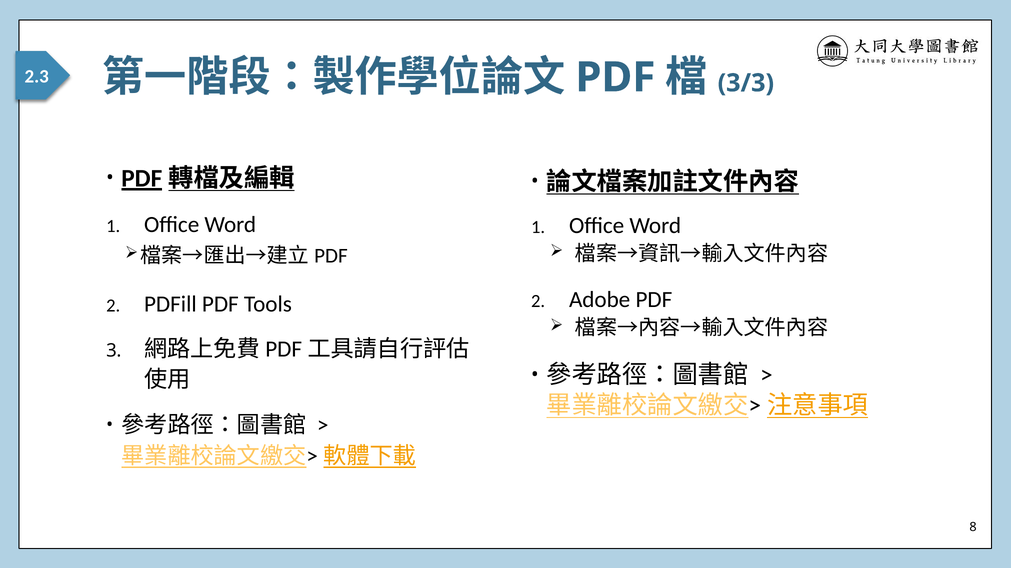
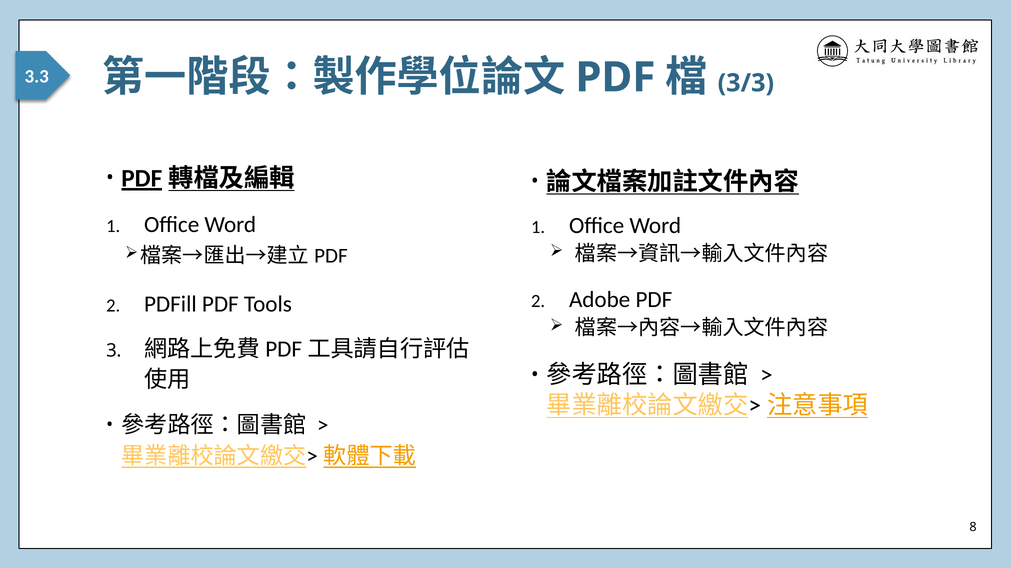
2.3: 2.3 -> 3.3
